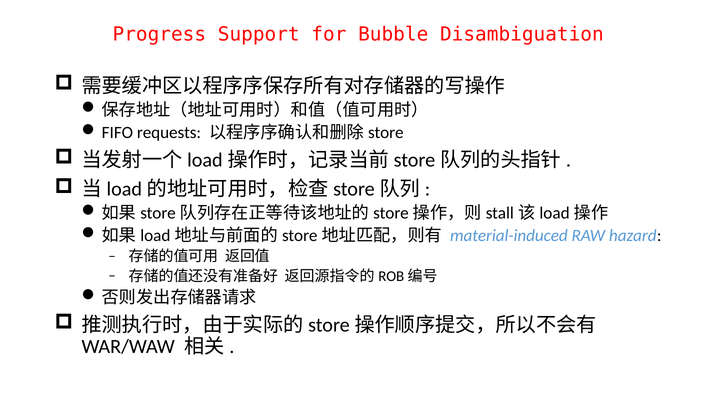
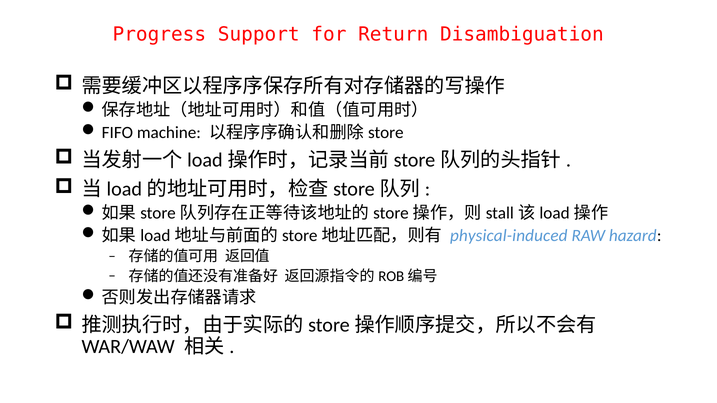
Bubble: Bubble -> Return
requests: requests -> machine
material-induced: material-induced -> physical-induced
